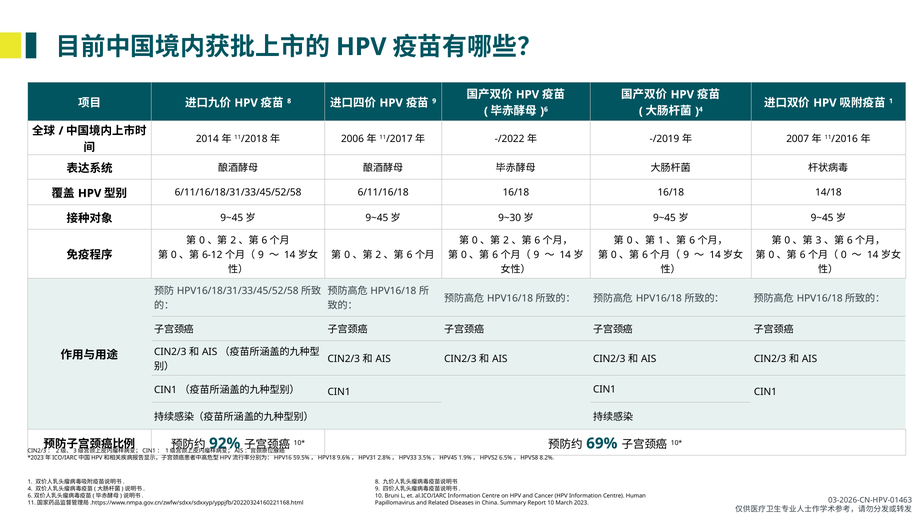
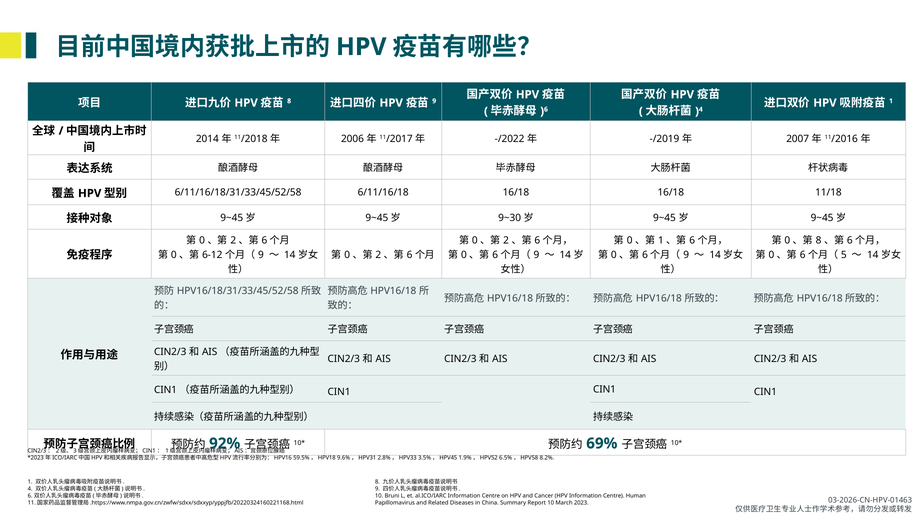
14/18: 14/18 -> 11/18
3 at (819, 240): 3 -> 8
0 at (844, 255): 0 -> 5
